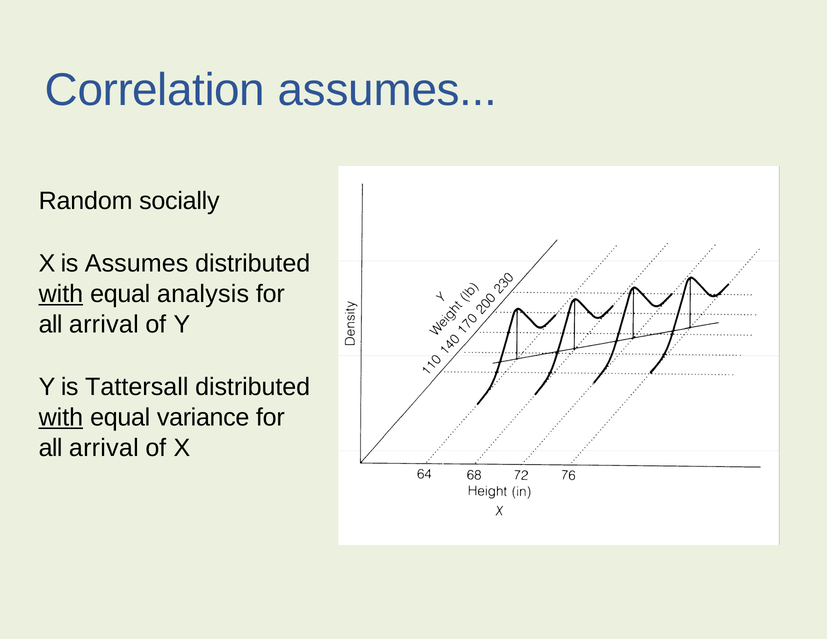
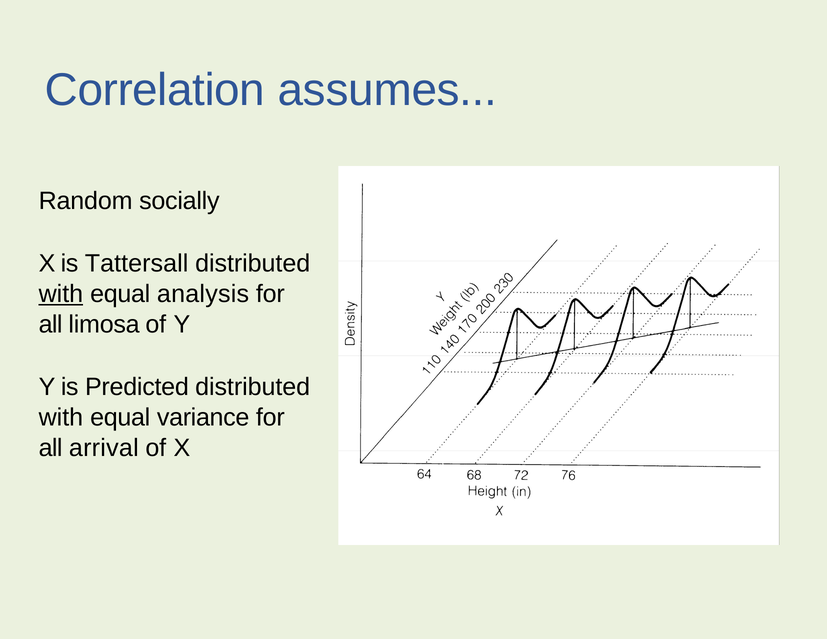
is Assumes: Assumes -> Tattersall
arrival at (104, 324): arrival -> limosa
Tattersall: Tattersall -> Predicted
with at (61, 417) underline: present -> none
